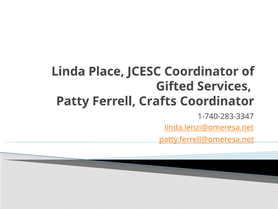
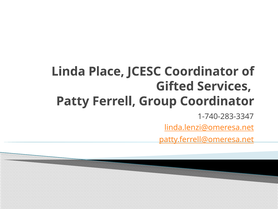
Crafts: Crafts -> Group
